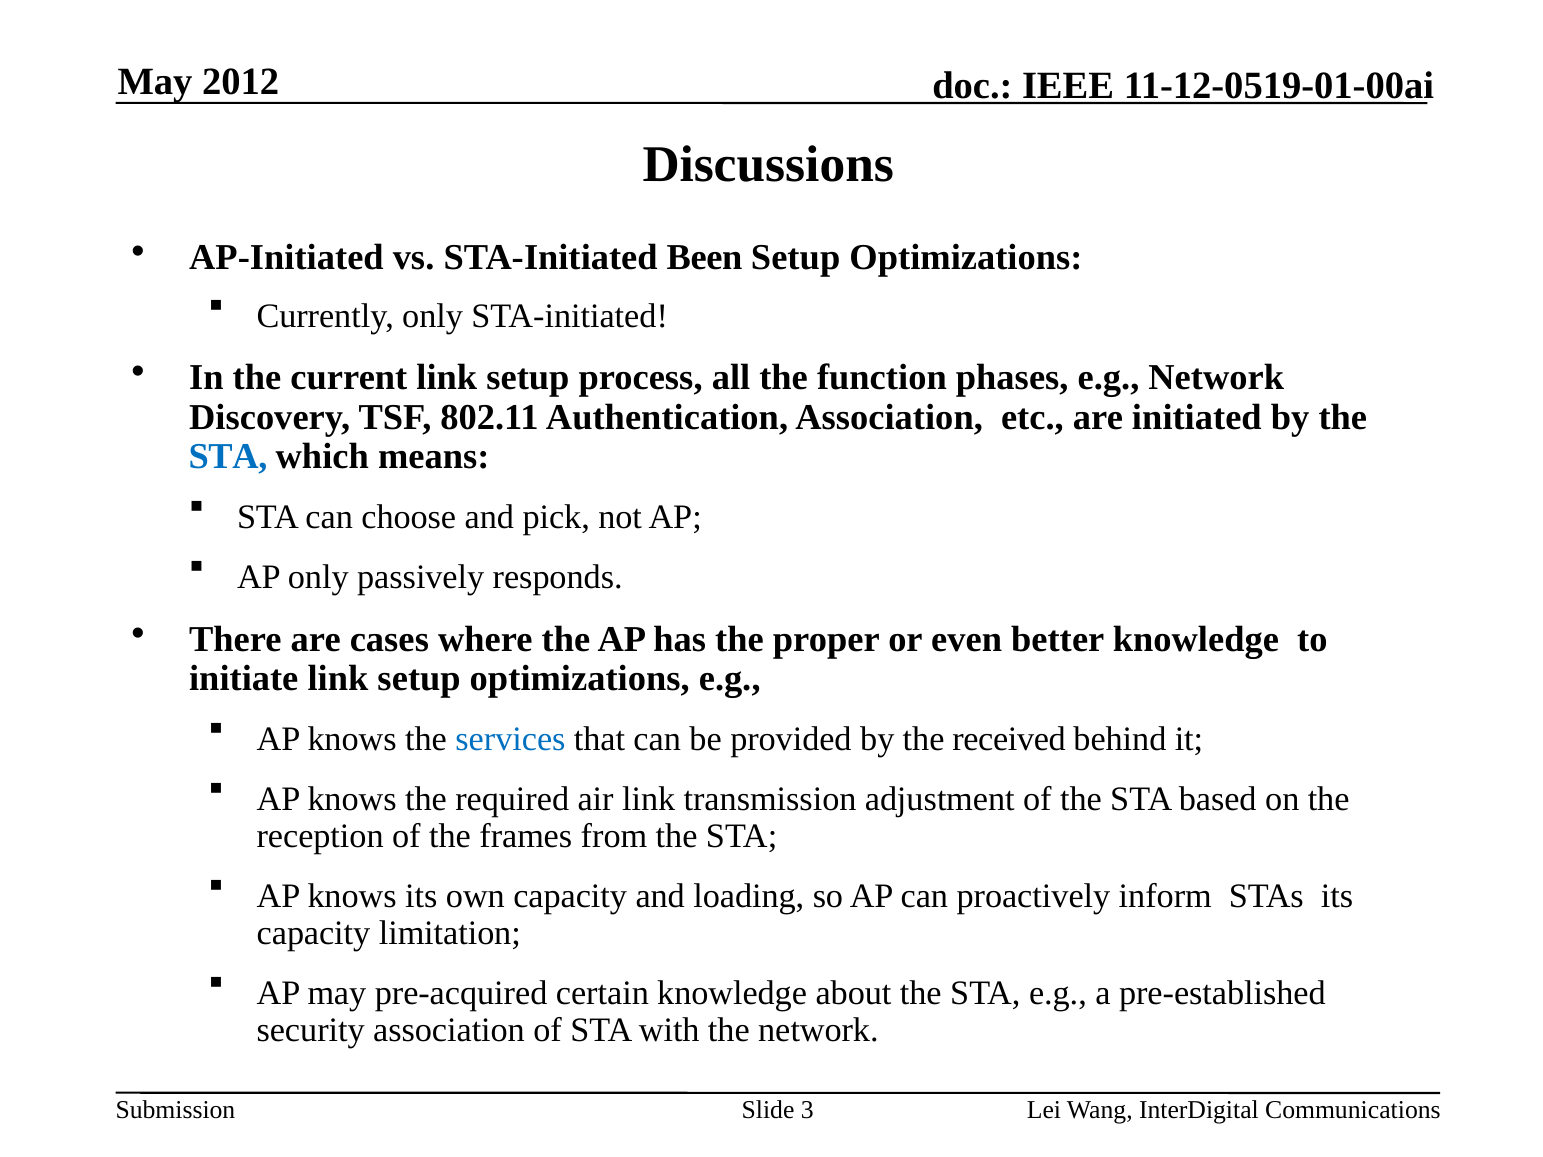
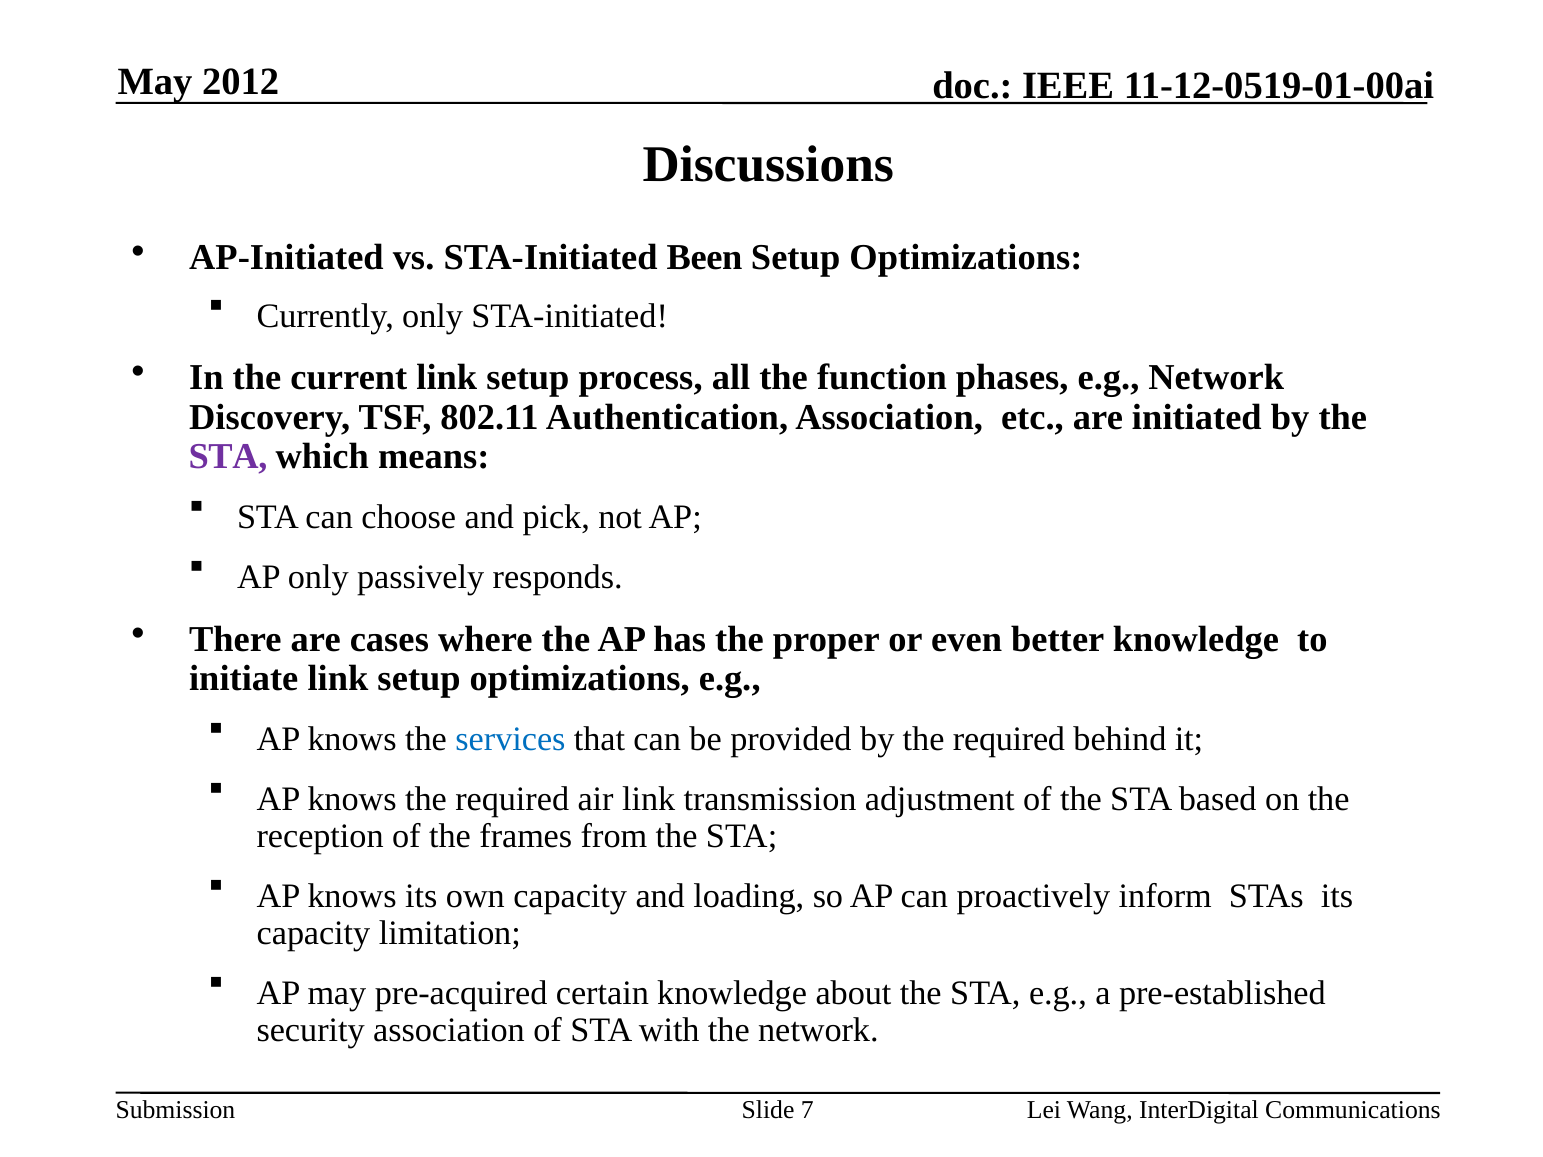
STA at (228, 457) colour: blue -> purple
by the received: received -> required
3: 3 -> 7
